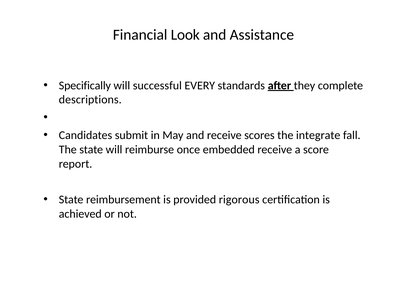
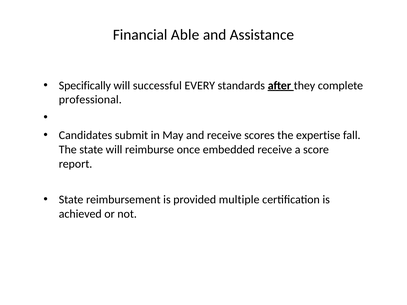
Look: Look -> Able
descriptions: descriptions -> professional
integrate: integrate -> expertise
rigorous: rigorous -> multiple
